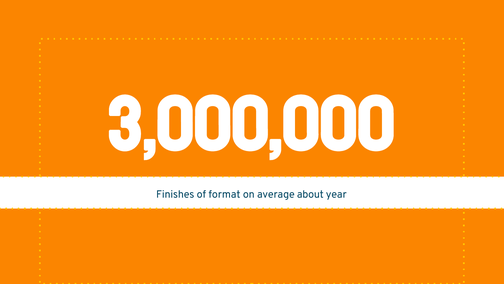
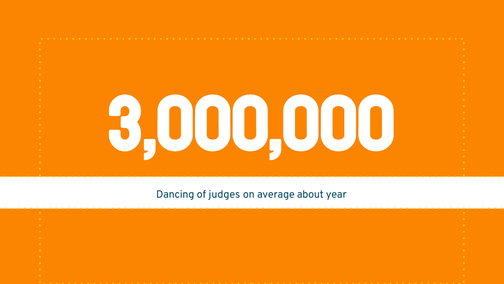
Finishes: Finishes -> Dancing
format: format -> judges
